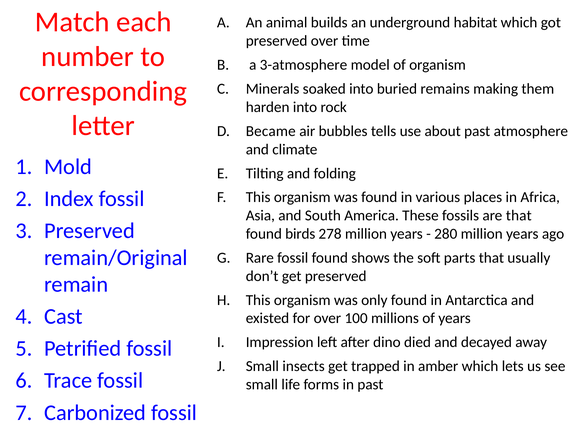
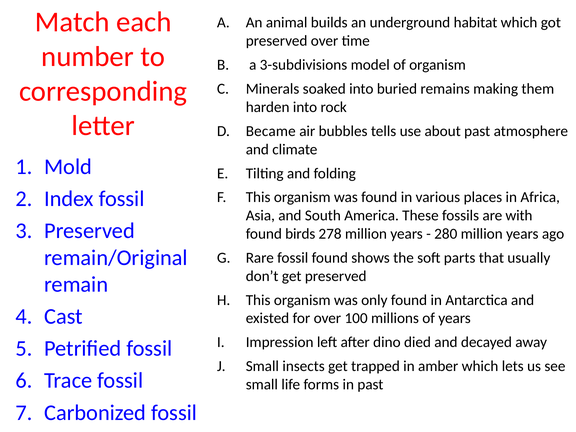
3-atmosphere: 3-atmosphere -> 3-subdivisions
are that: that -> with
